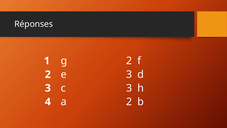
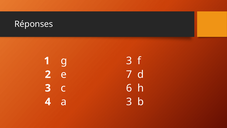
g 2: 2 -> 3
e 3: 3 -> 7
c 3: 3 -> 6
a 2: 2 -> 3
